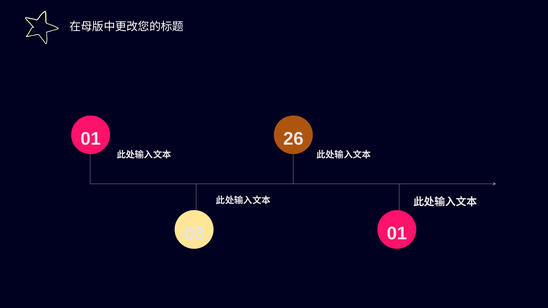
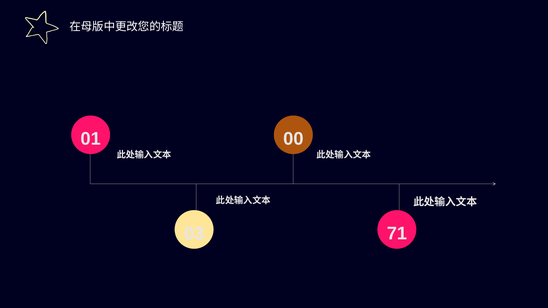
26: 26 -> 00
03 01: 01 -> 71
